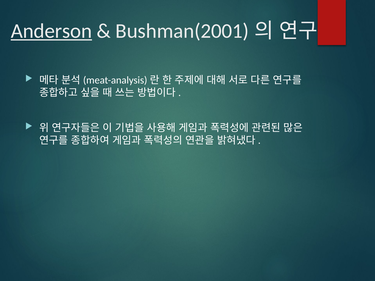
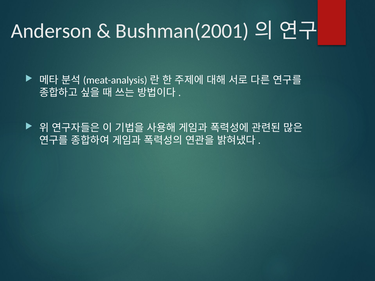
Anderson underline: present -> none
